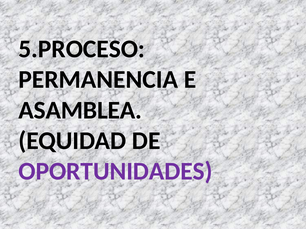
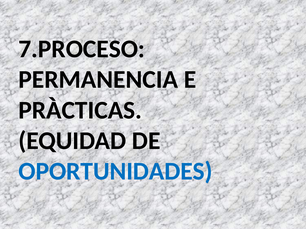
5.PROCESO: 5.PROCESO -> 7.PROCESO
ASAMBLEA: ASAMBLEA -> PRÀCTICAS
OPORTUNIDADES colour: purple -> blue
